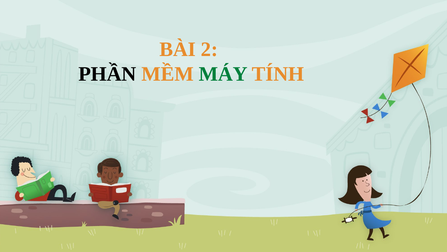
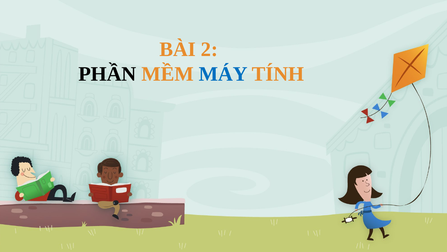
MÁY colour: green -> blue
